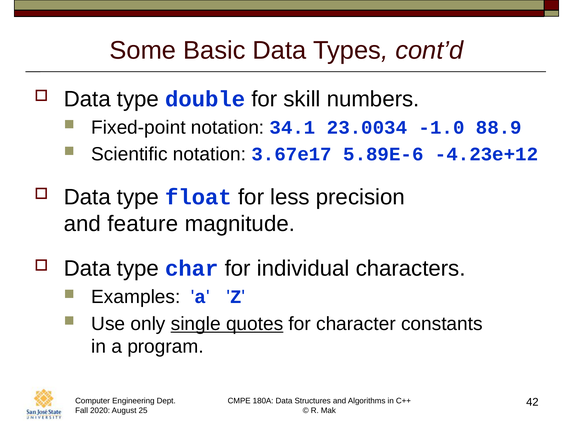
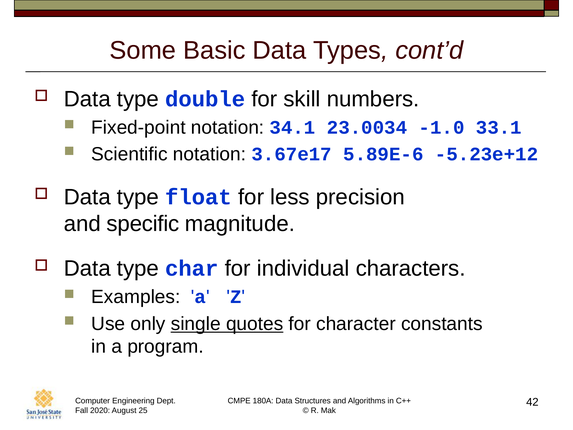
88.9: 88.9 -> 33.1
-4.23e+12: -4.23e+12 -> -5.23e+12
feature: feature -> specific
